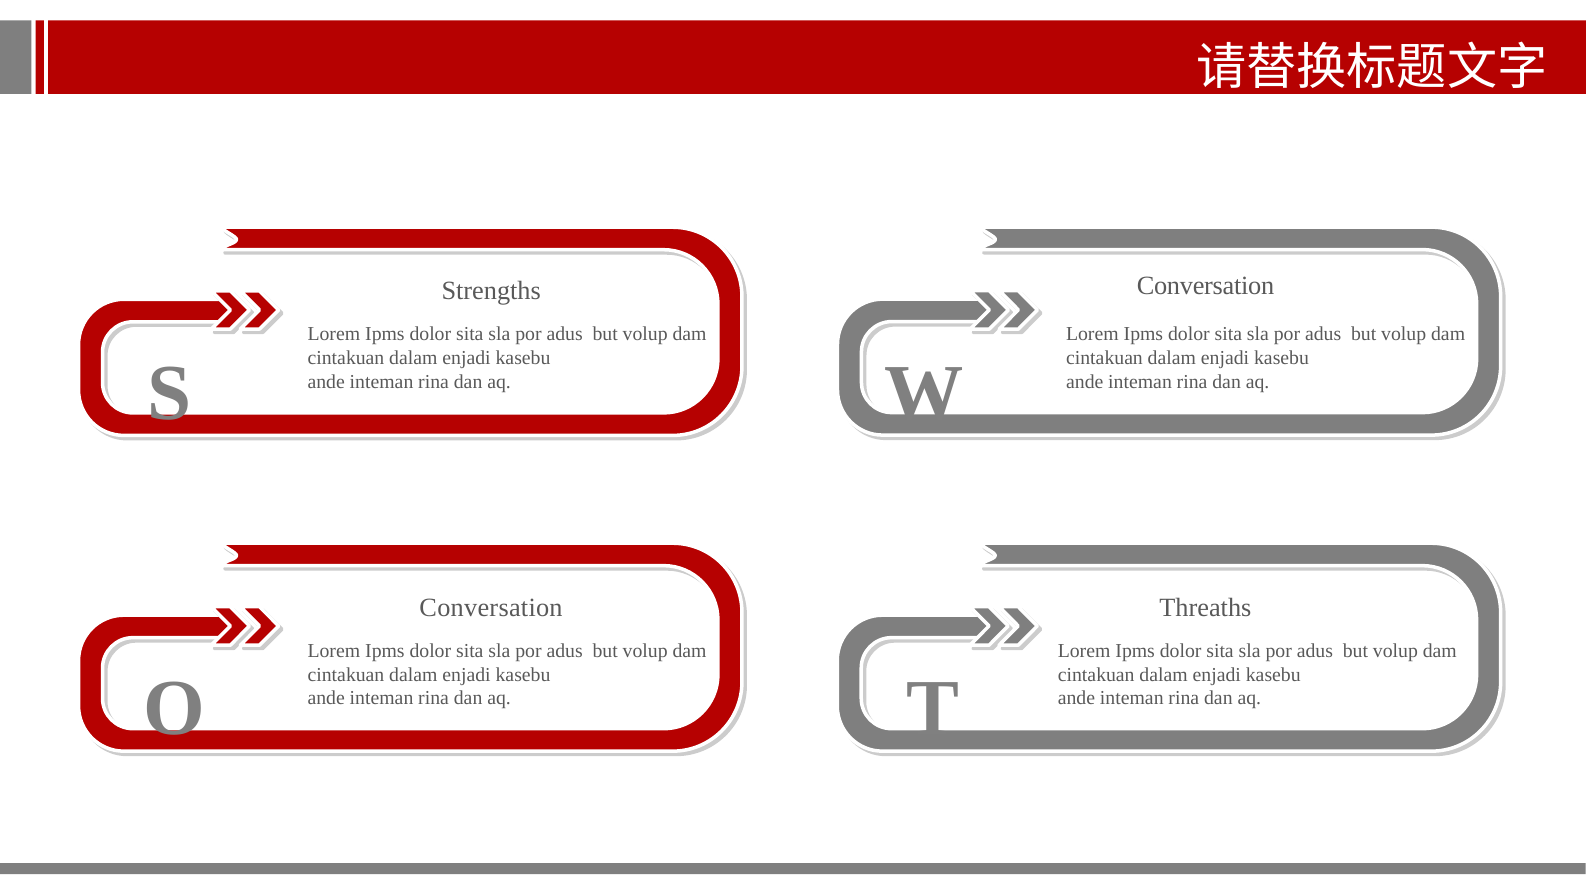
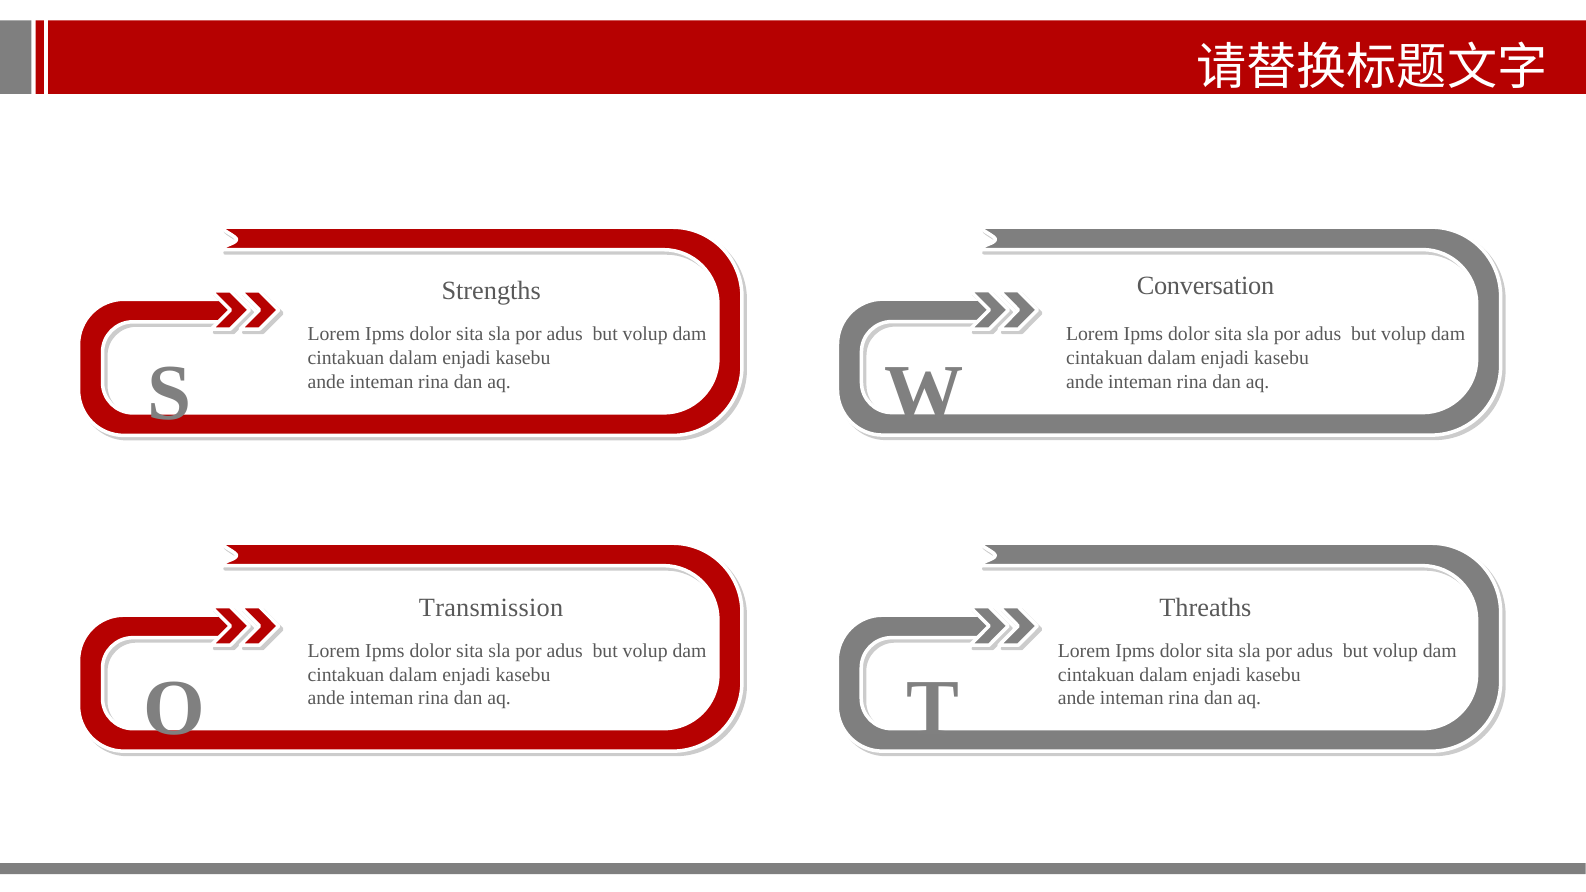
Conversation at (491, 608): Conversation -> Transmission
